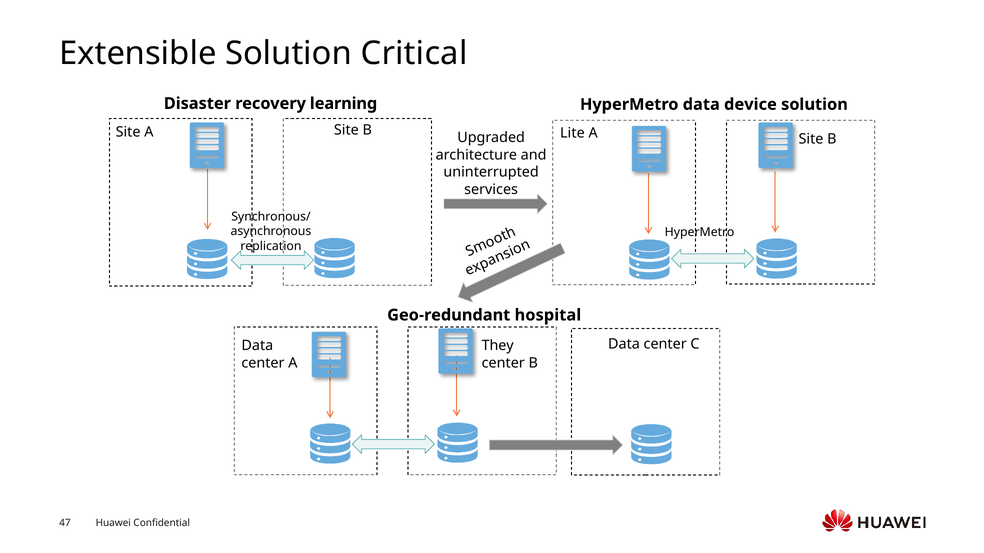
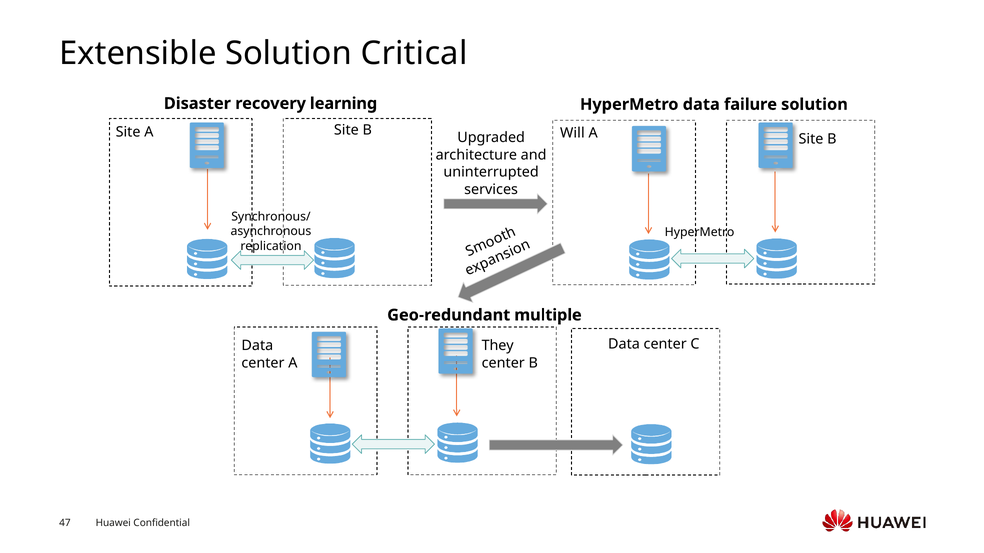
device: device -> failure
Lite: Lite -> Will
hospital: hospital -> multiple
